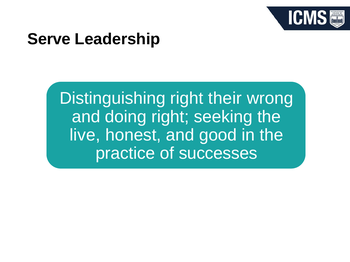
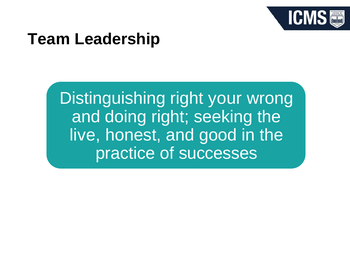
Serve: Serve -> Team
their: their -> your
